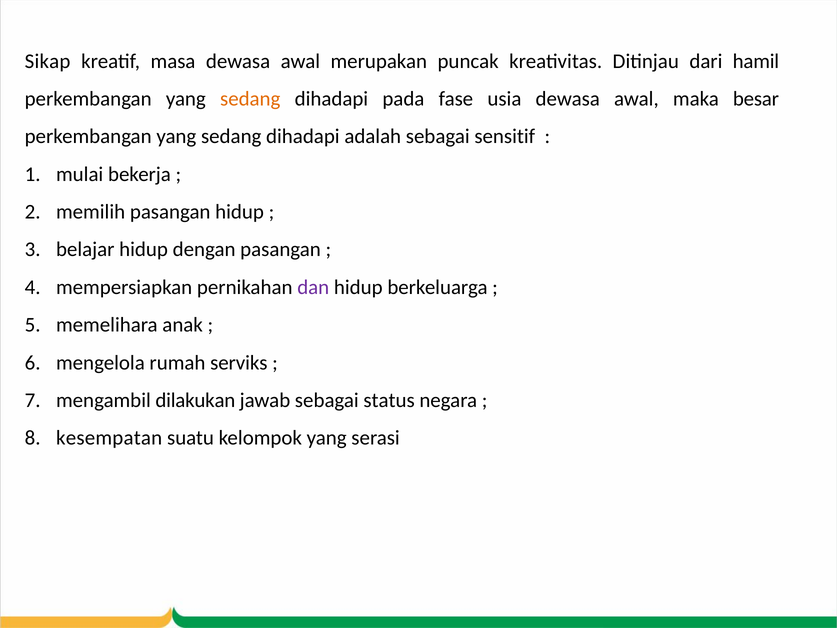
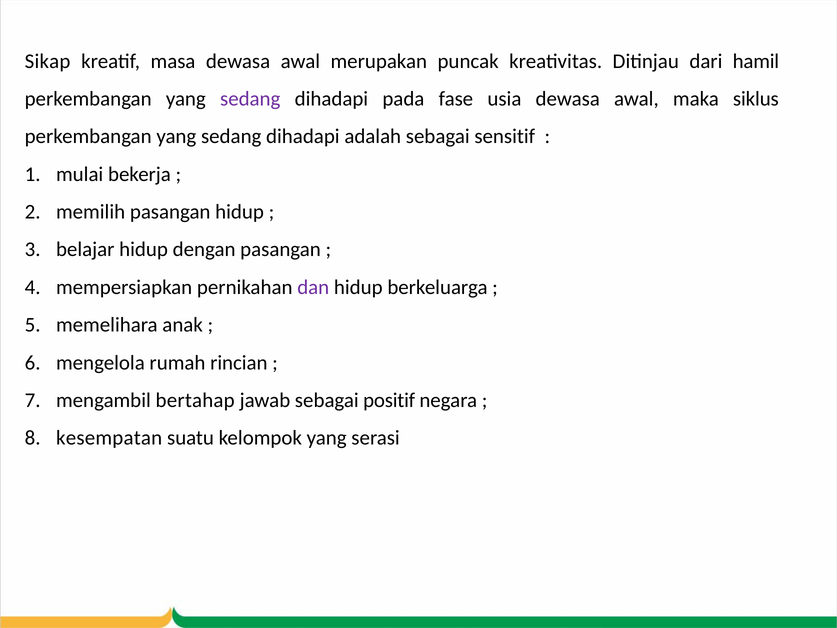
sedang at (250, 99) colour: orange -> purple
besar: besar -> siklus
serviks: serviks -> rincian
dilakukan: dilakukan -> bertahap
status: status -> positif
